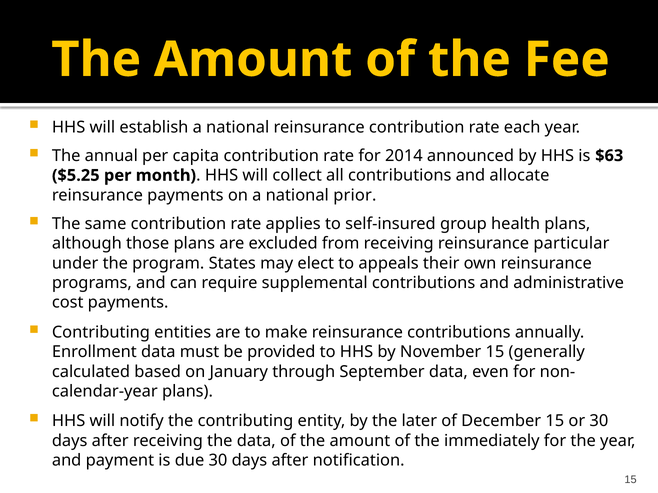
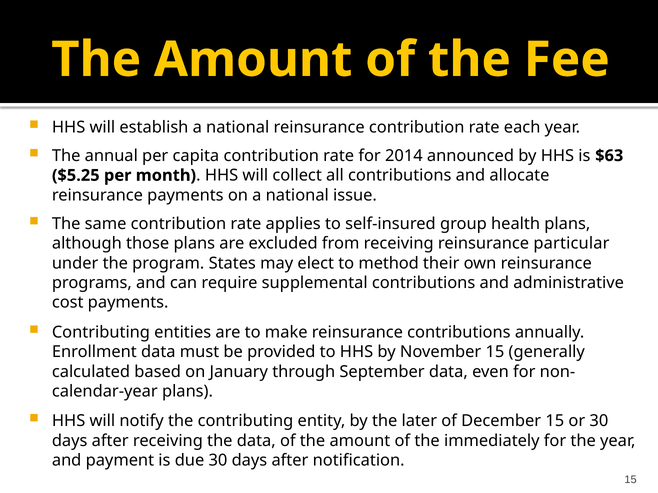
prior: prior -> issue
appeals: appeals -> method
